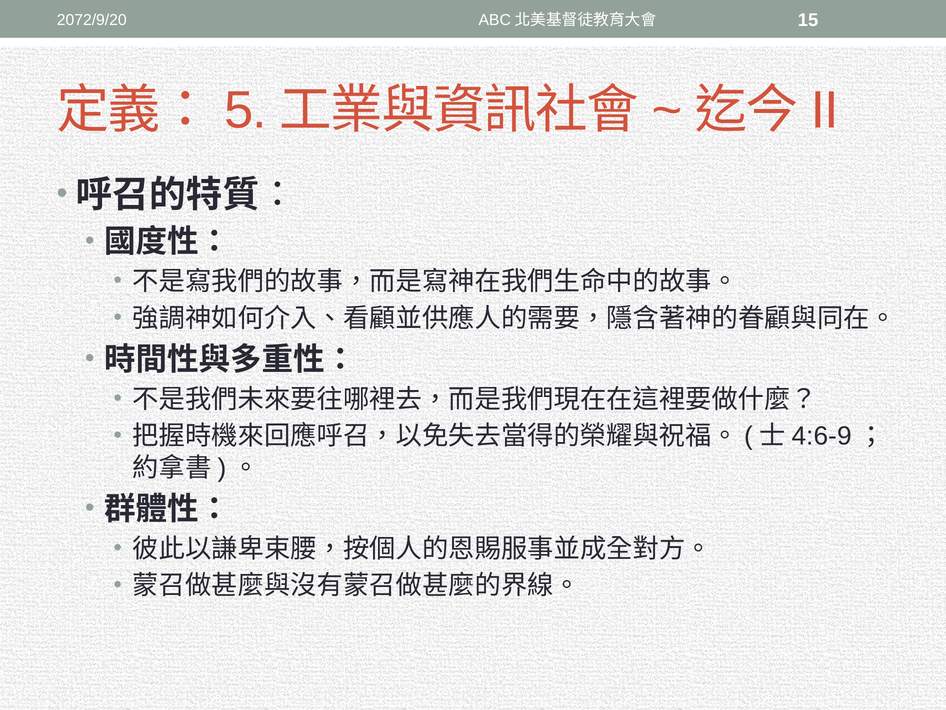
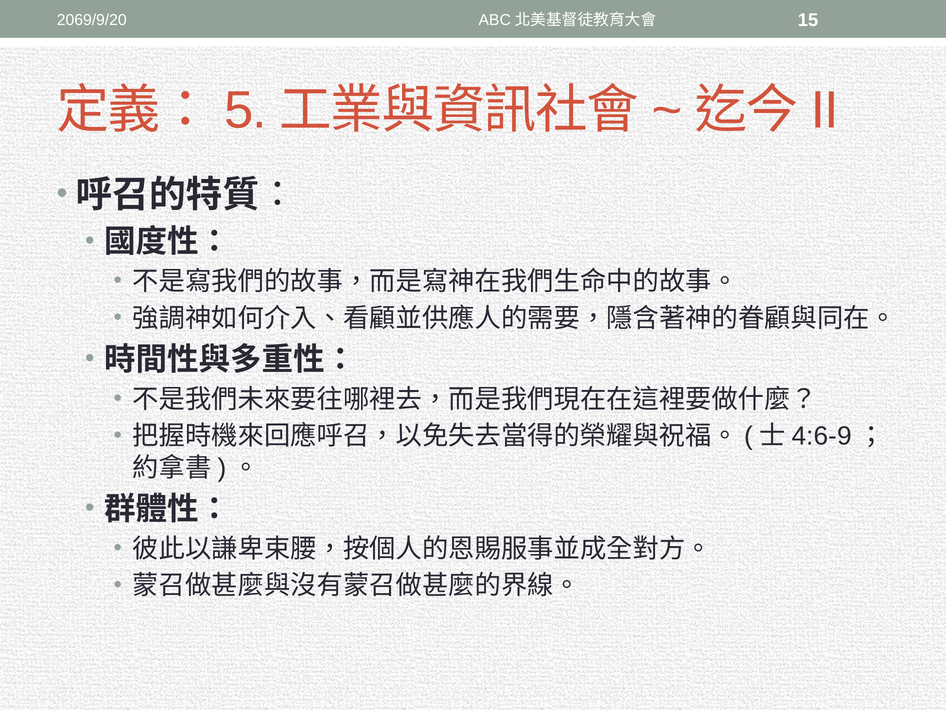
2072/9/20: 2072/9/20 -> 2069/9/20
